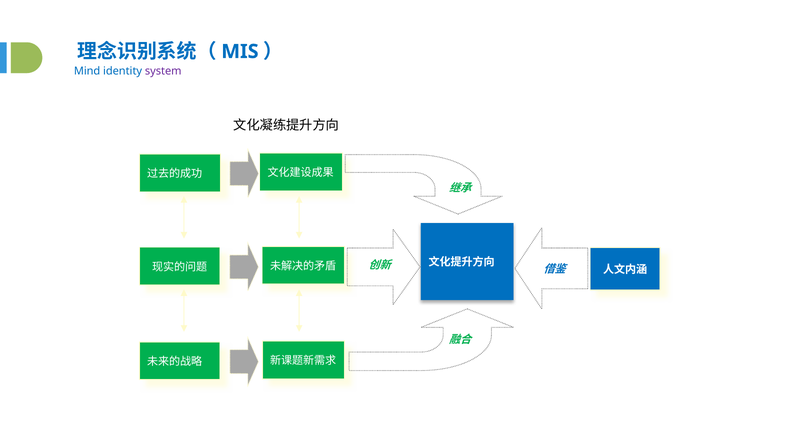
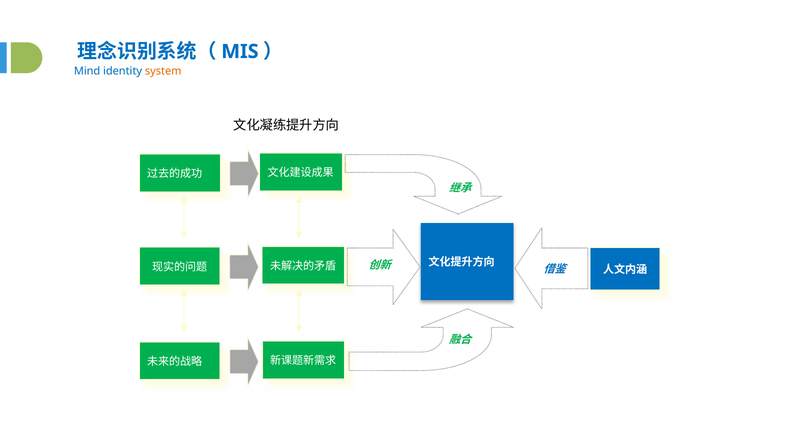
system colour: purple -> orange
